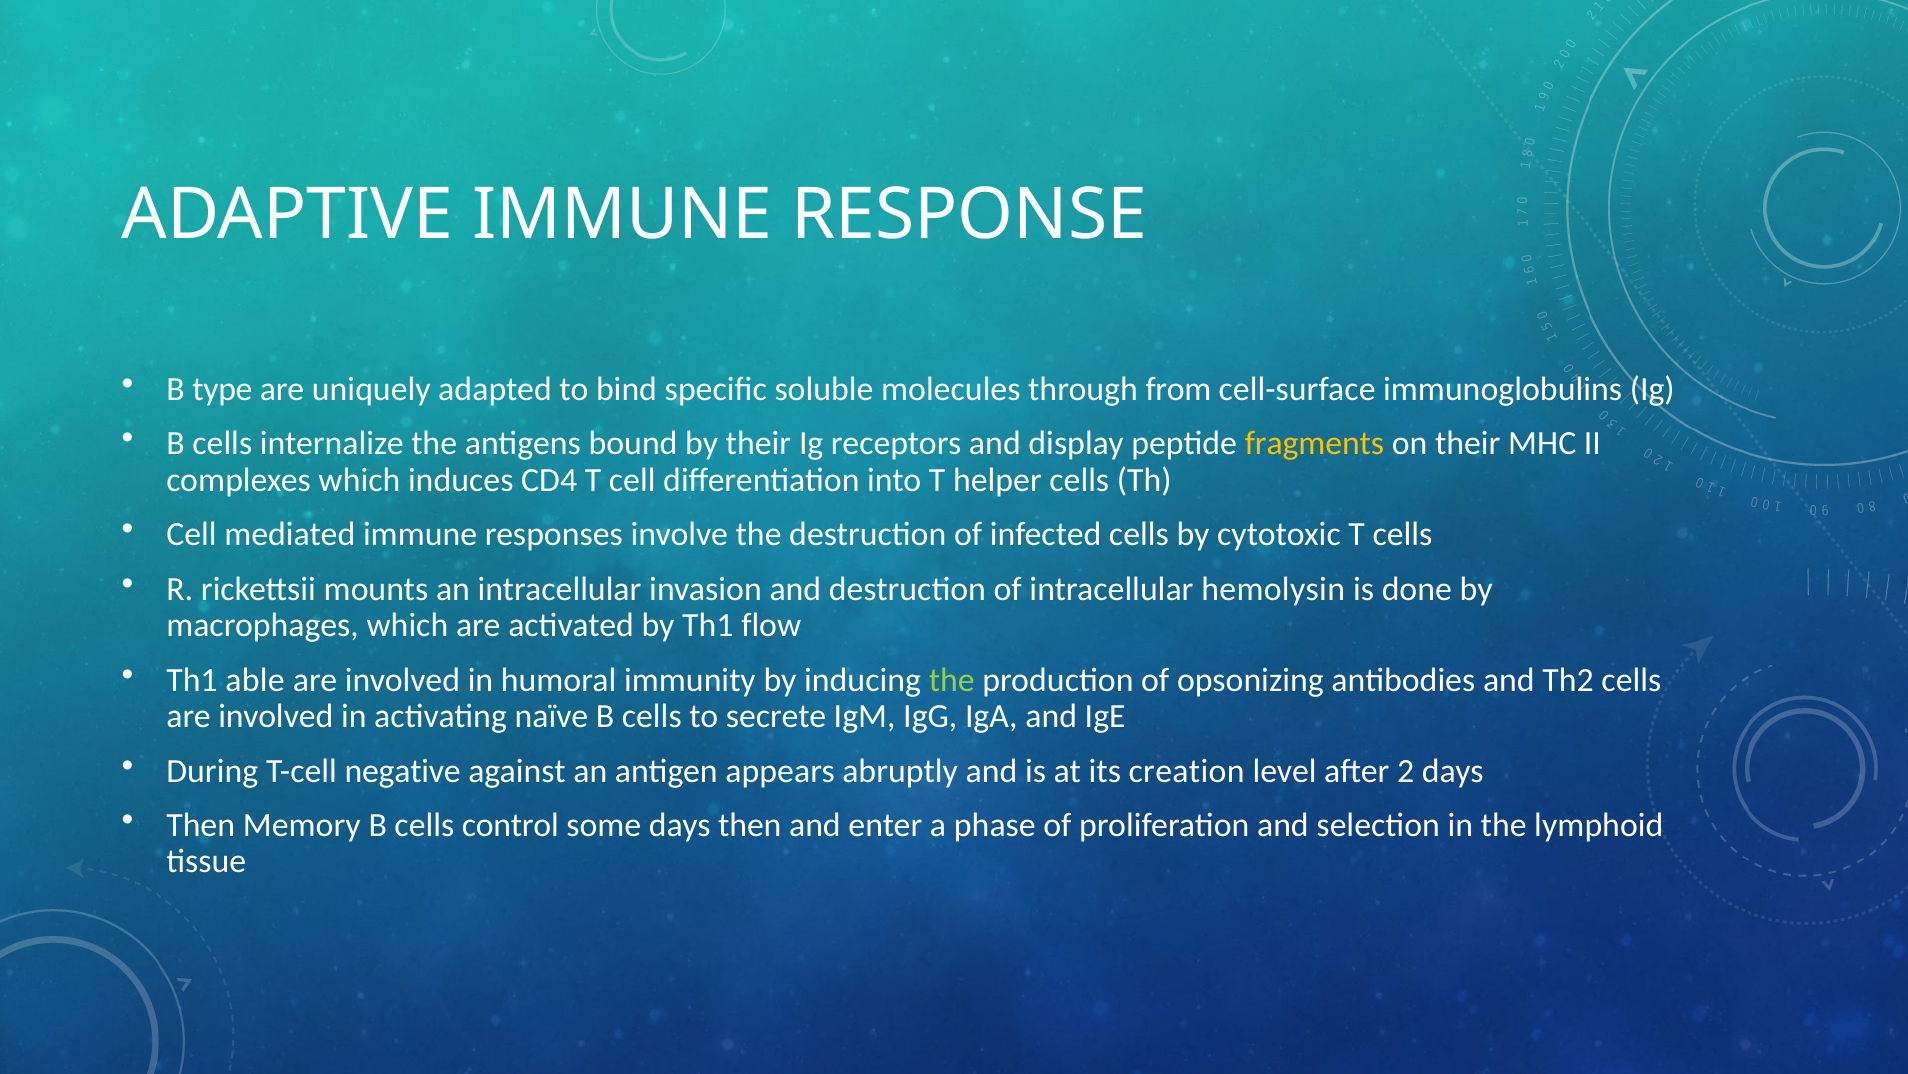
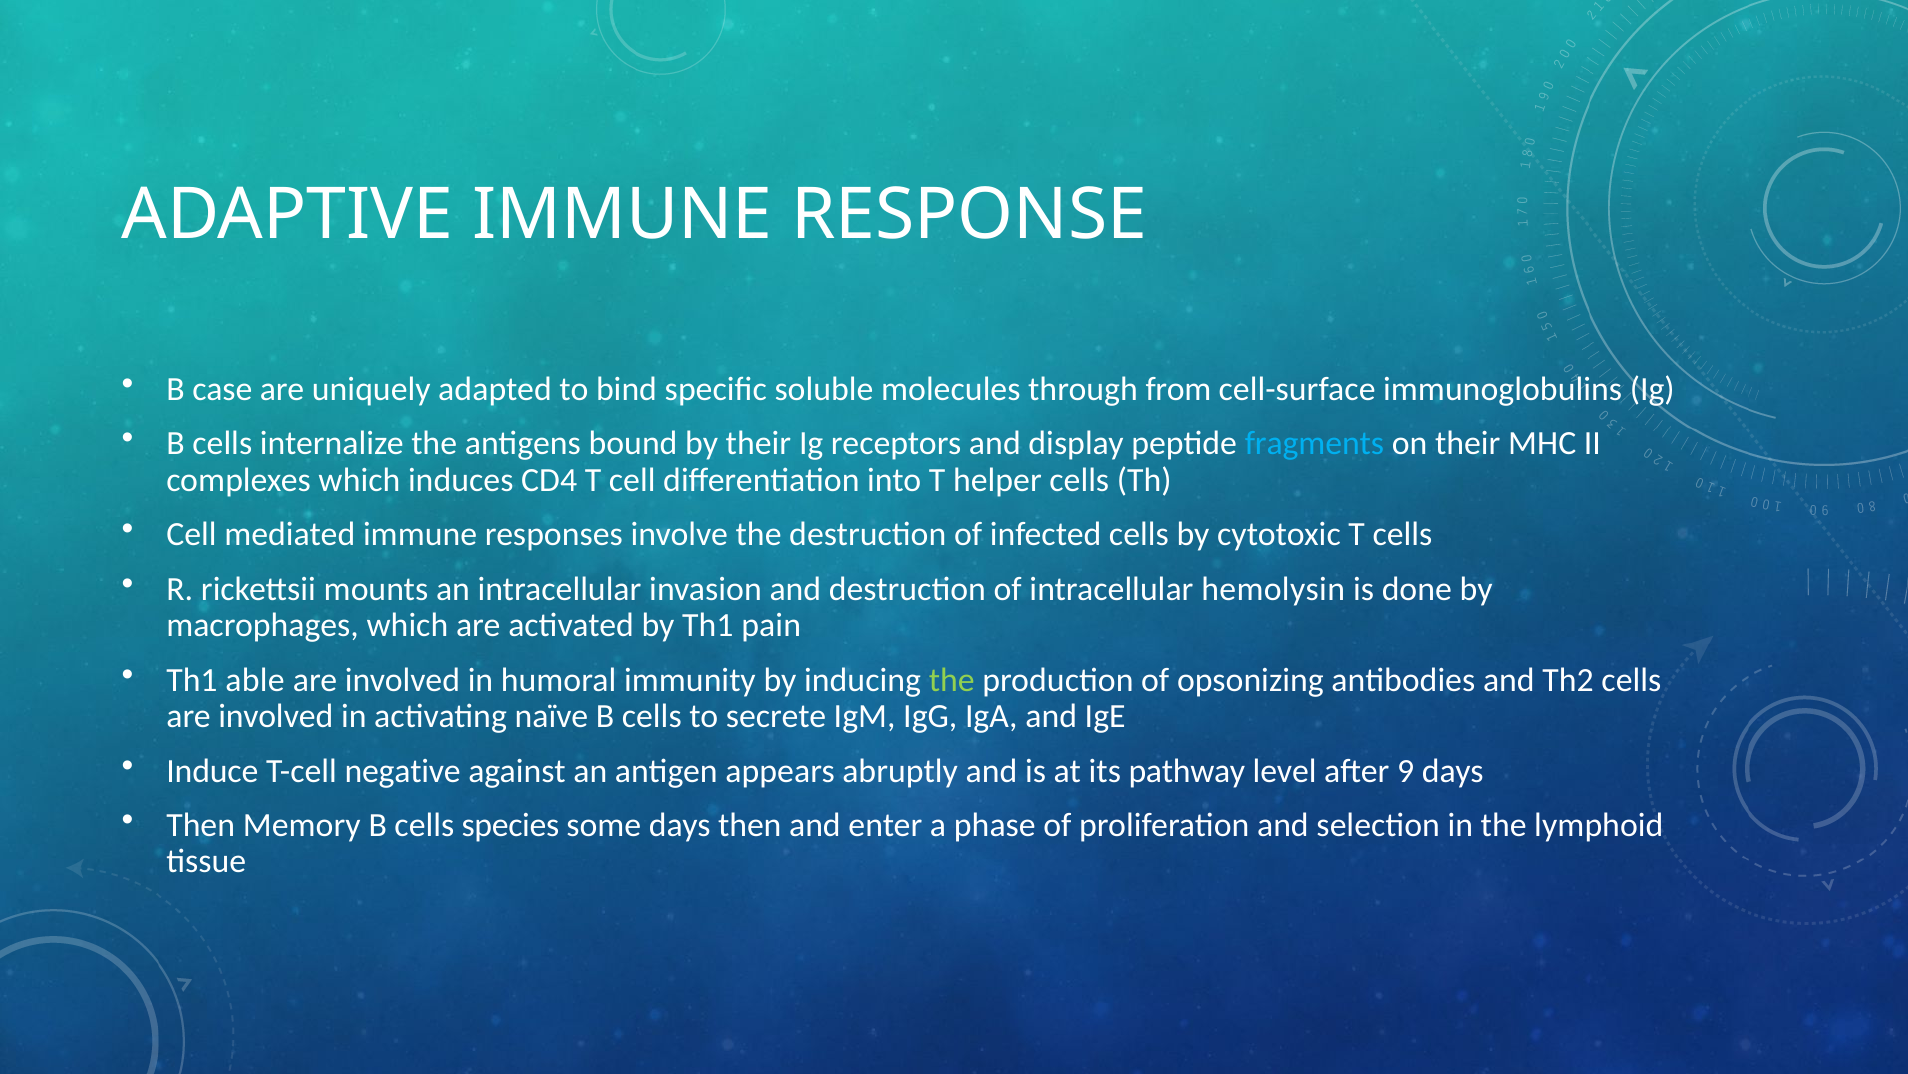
type: type -> case
fragments colour: yellow -> light blue
flow: flow -> pain
During: During -> Induce
creation: creation -> pathway
2: 2 -> 9
control: control -> species
